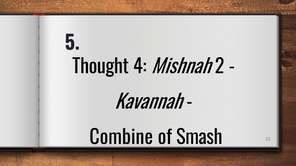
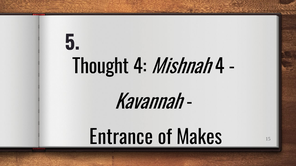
Mishnah 2: 2 -> 4
Combine: Combine -> Entrance
Smash: Smash -> Makes
